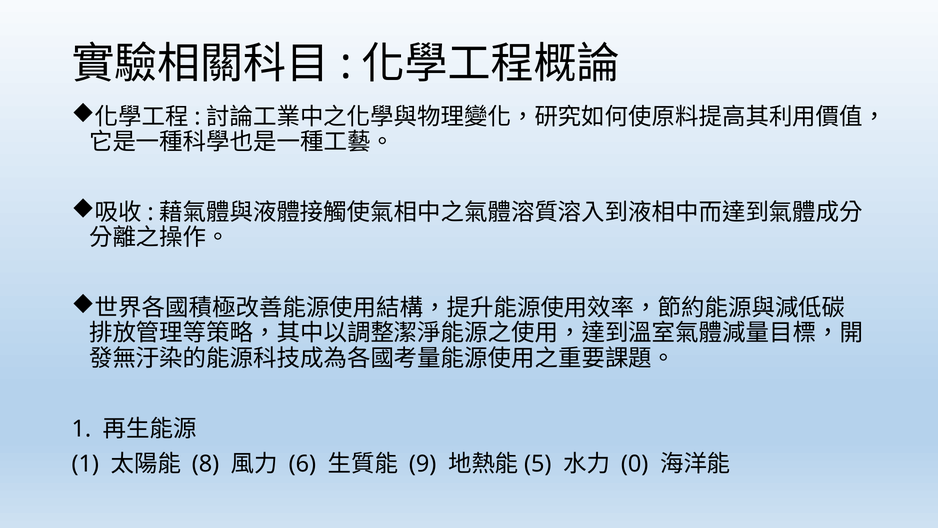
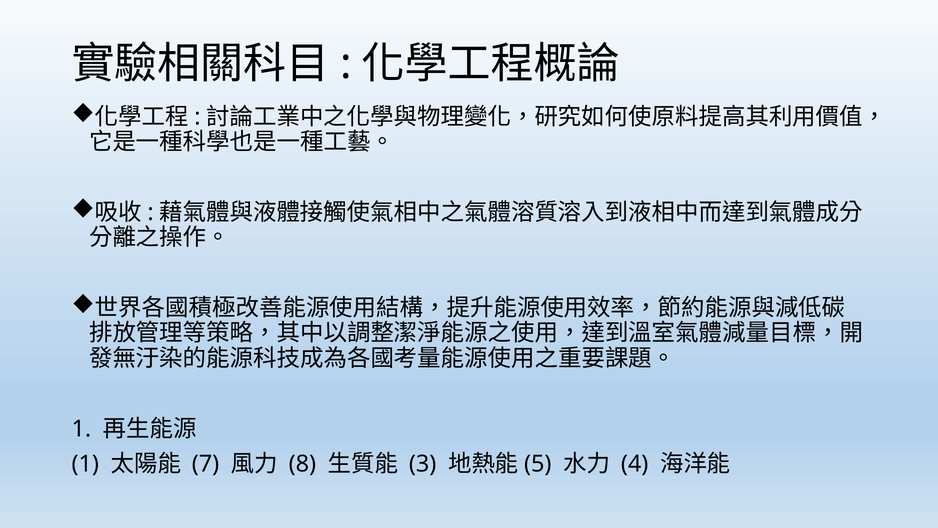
8: 8 -> 7
6: 6 -> 8
9: 9 -> 3
0: 0 -> 4
